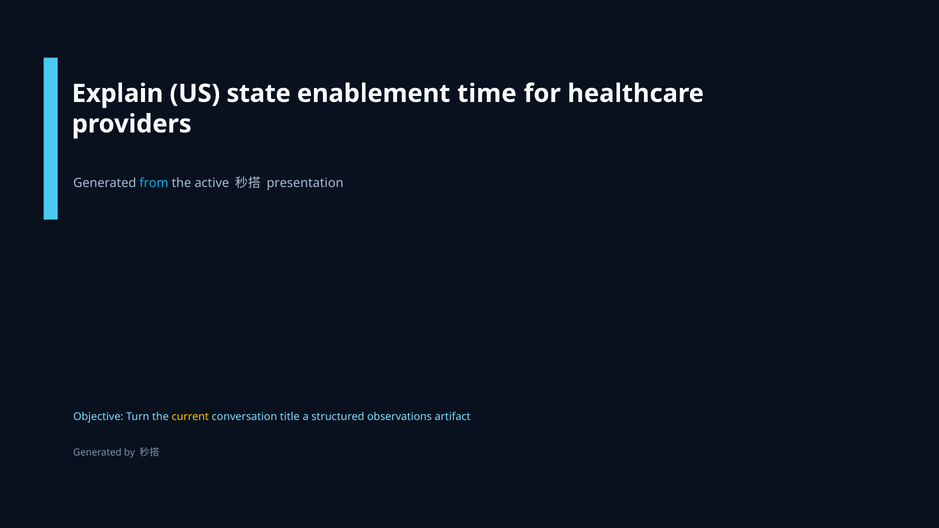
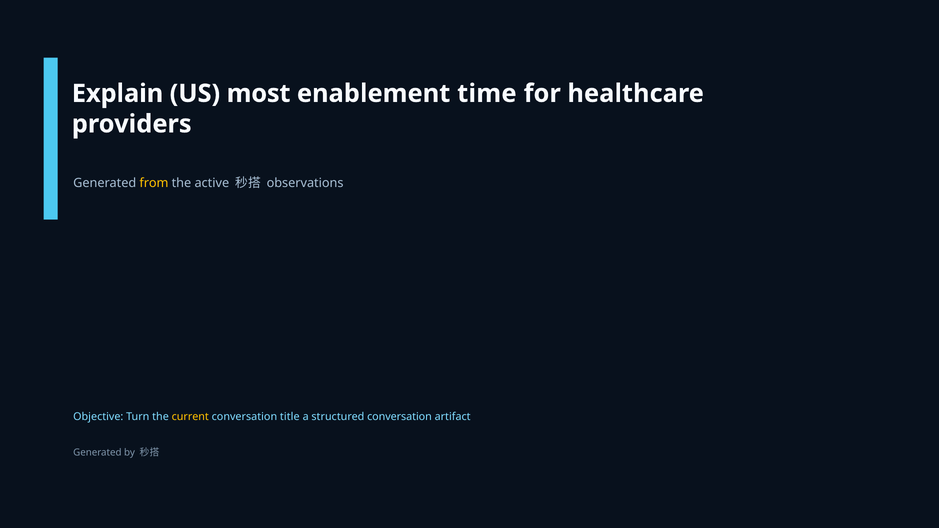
state: state -> most
from colour: light blue -> yellow
presentation: presentation -> observations
structured observations: observations -> conversation
